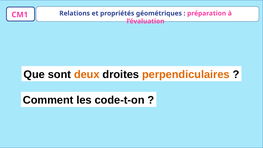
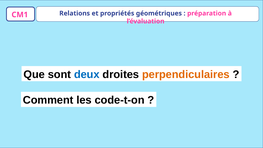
deux colour: orange -> blue
